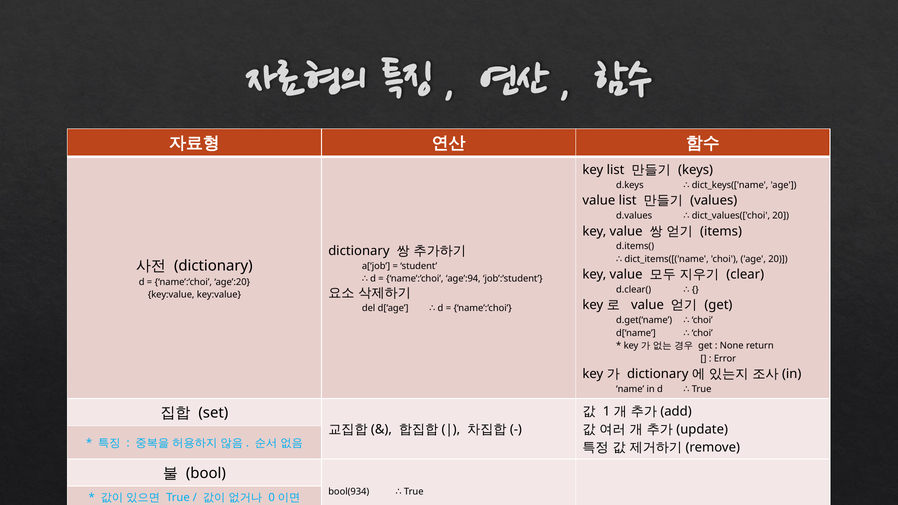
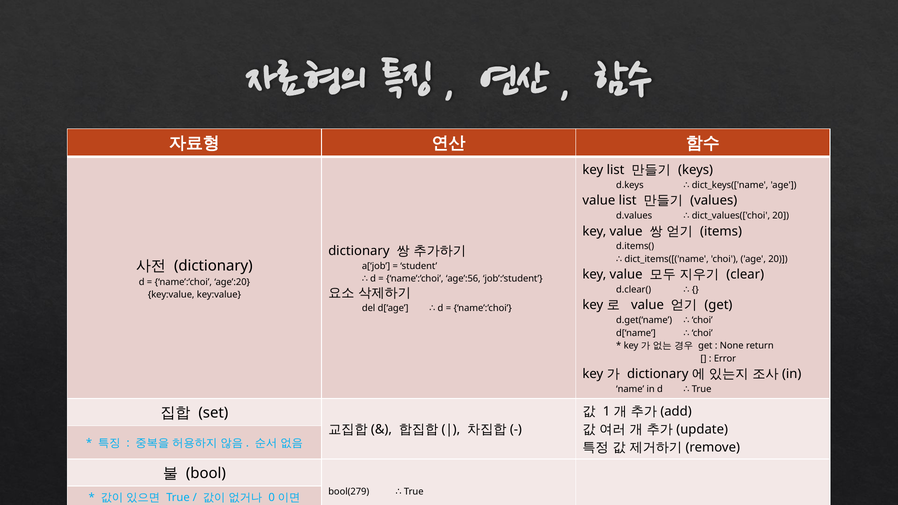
age’:94: age’:94 -> age’:56
bool(934: bool(934 -> bool(279
